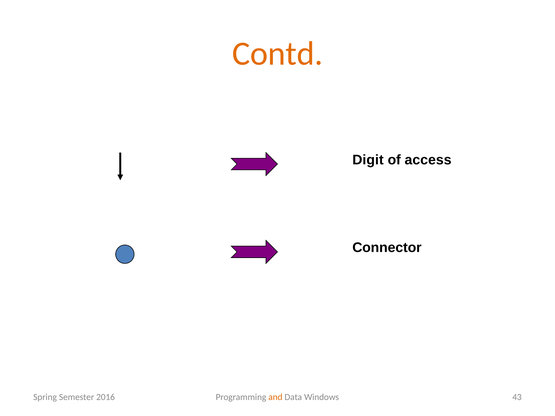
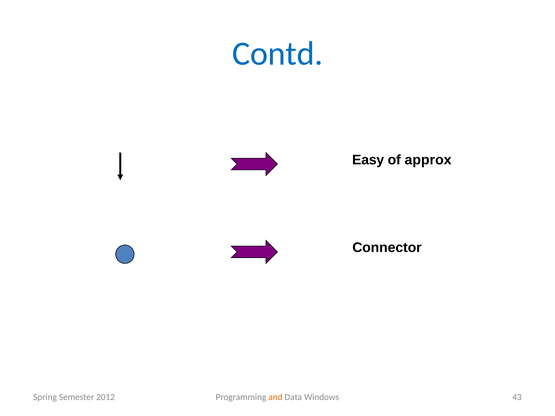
Contd colour: orange -> blue
Digit: Digit -> Easy
access: access -> approx
2016: 2016 -> 2012
